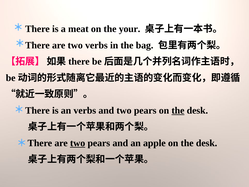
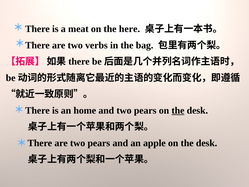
your: your -> here
an verbs: verbs -> home
two at (78, 143) underline: present -> none
